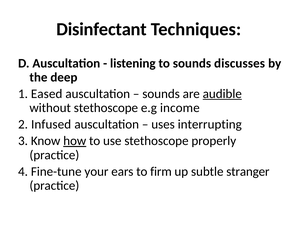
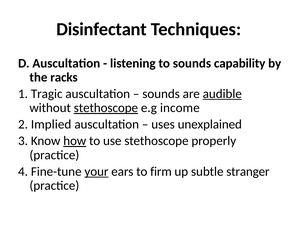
discusses: discusses -> capability
deep: deep -> racks
Eased: Eased -> Tragic
stethoscope at (106, 108) underline: none -> present
Infused: Infused -> Implied
interrupting: interrupting -> unexplained
your underline: none -> present
